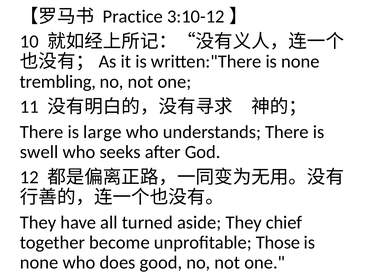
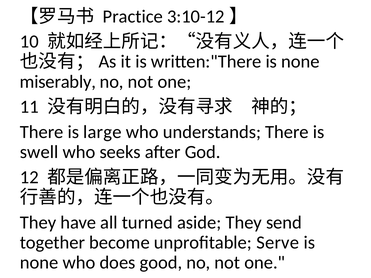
trembling: trembling -> miserably
chief: chief -> send
Those: Those -> Serve
